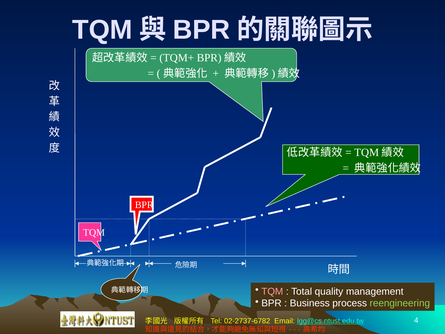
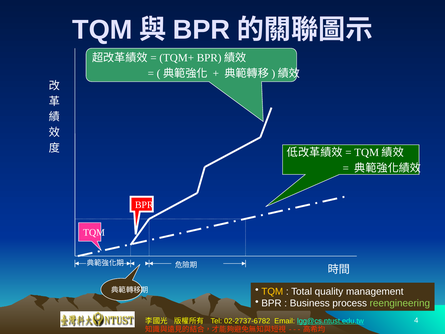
TQM at (272, 291) colour: pink -> yellow
